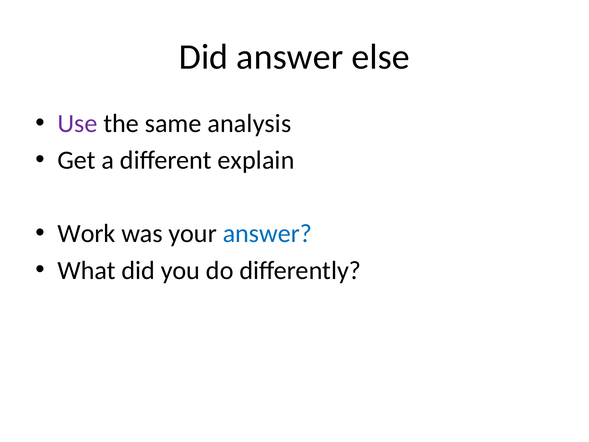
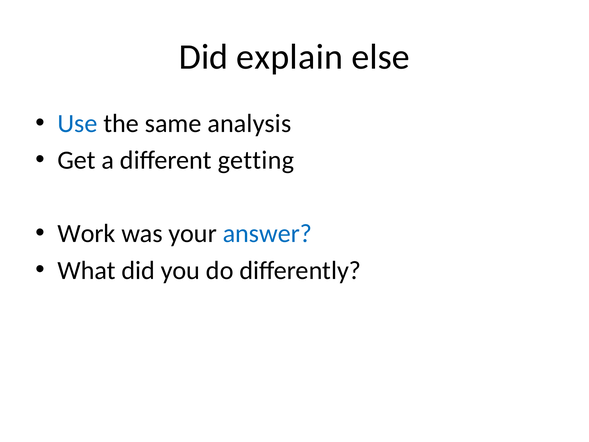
Did answer: answer -> explain
Use colour: purple -> blue
explain: explain -> getting
